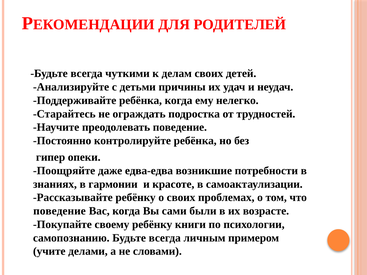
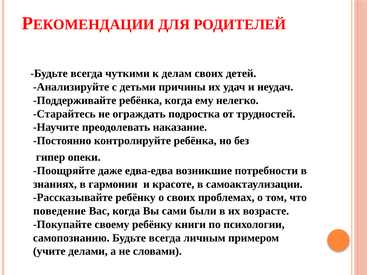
преодолевать поведение: поведение -> наказание
